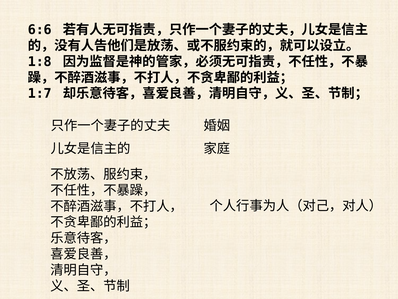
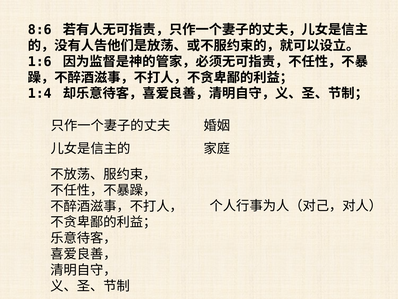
6:6: 6:6 -> 8:6
1:8: 1:8 -> 1:6
1:7: 1:7 -> 1:4
